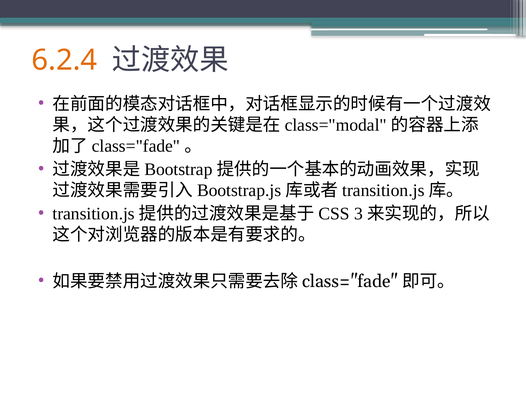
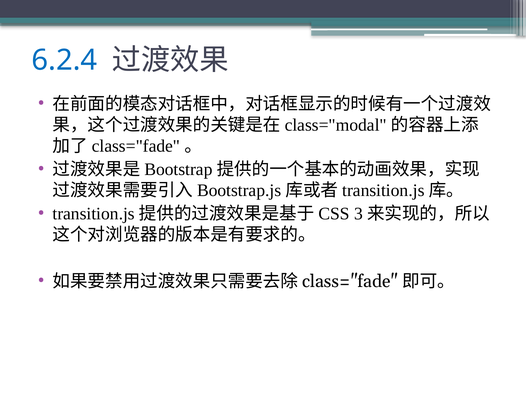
6.2.4 colour: orange -> blue
